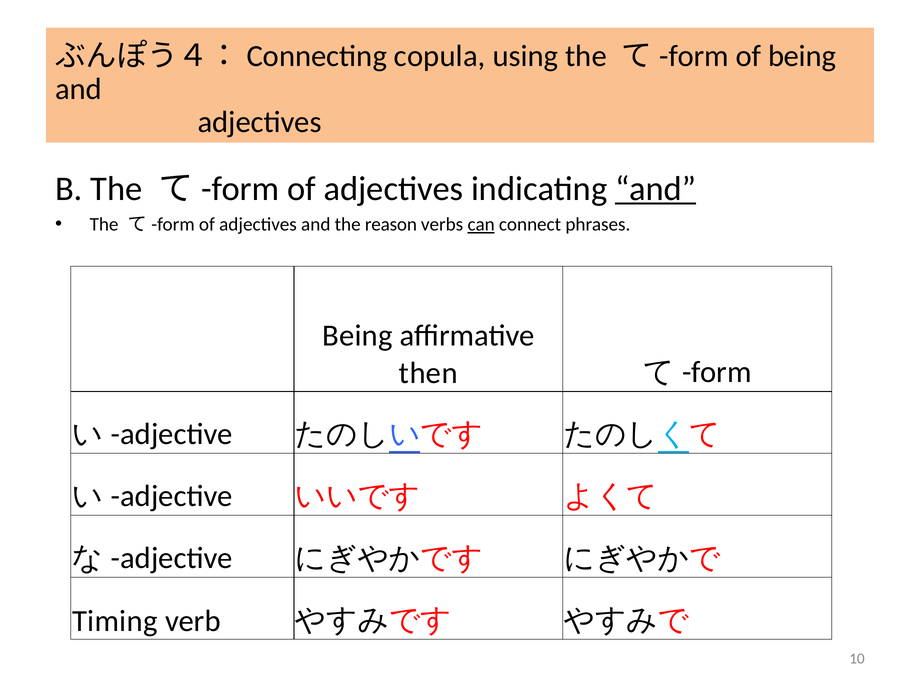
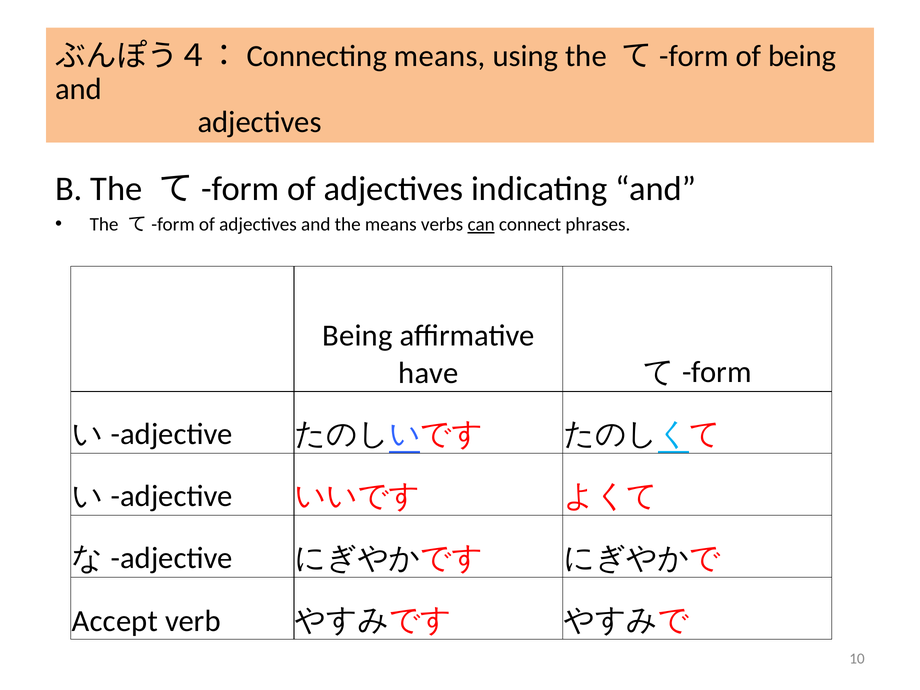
copula at (440, 56): copula -> means
and at (656, 189) underline: present -> none
the reason: reason -> means
then: then -> have
Timing: Timing -> Accept
